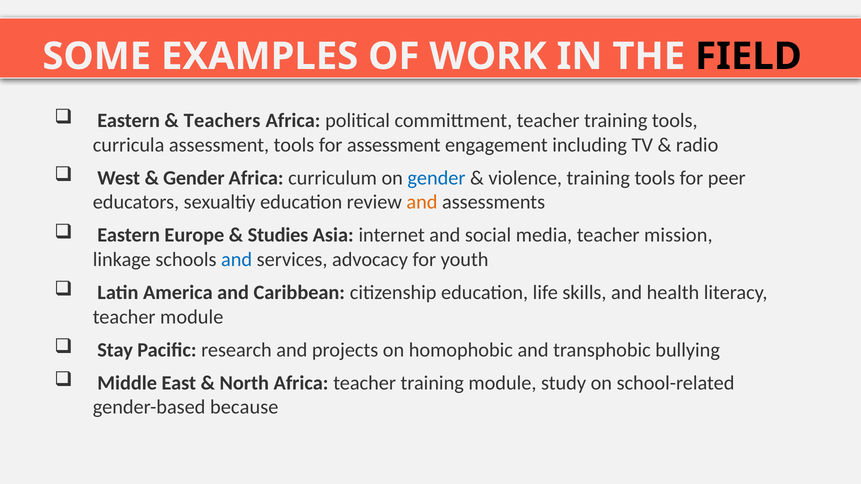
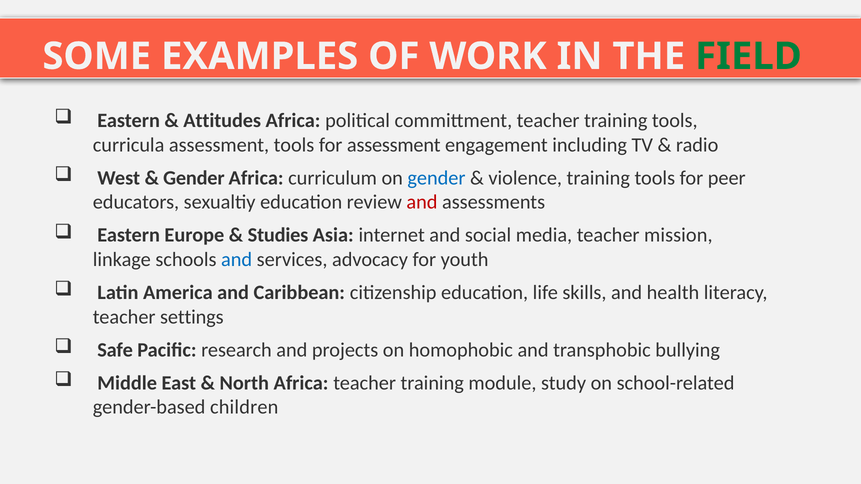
FIELD colour: black -> green
Teachers: Teachers -> Attitudes
and at (422, 202) colour: orange -> red
teacher module: module -> settings
Stay: Stay -> Safe
because: because -> children
